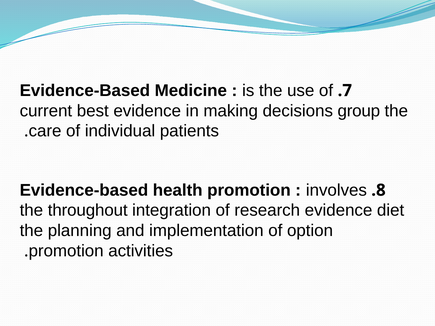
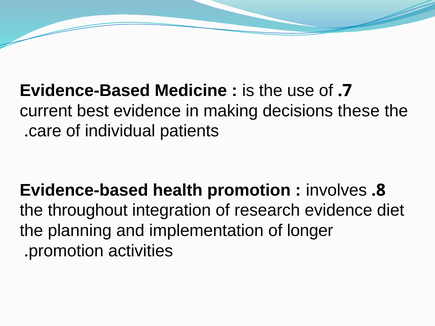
group: group -> these
option: option -> longer
